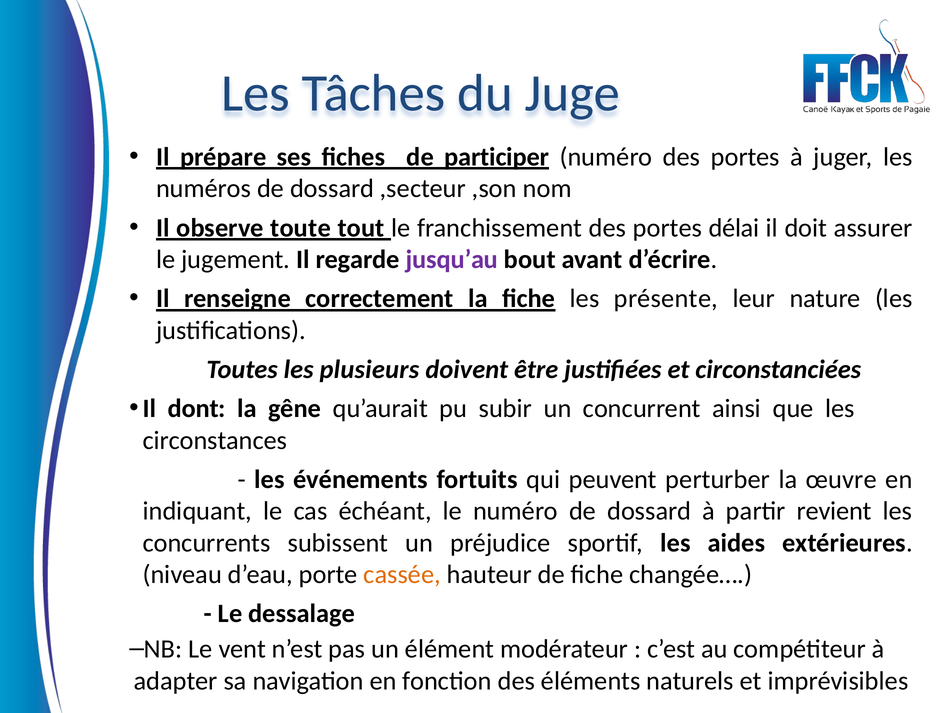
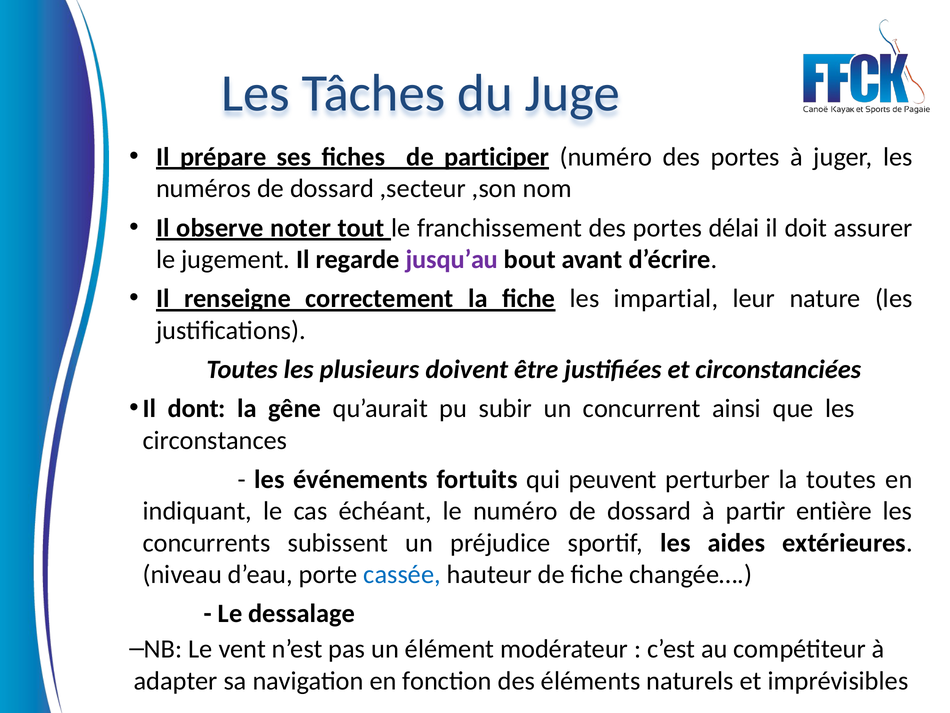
toute: toute -> noter
présente: présente -> impartial
la œuvre: œuvre -> toutes
revient: revient -> entière
cassée colour: orange -> blue
